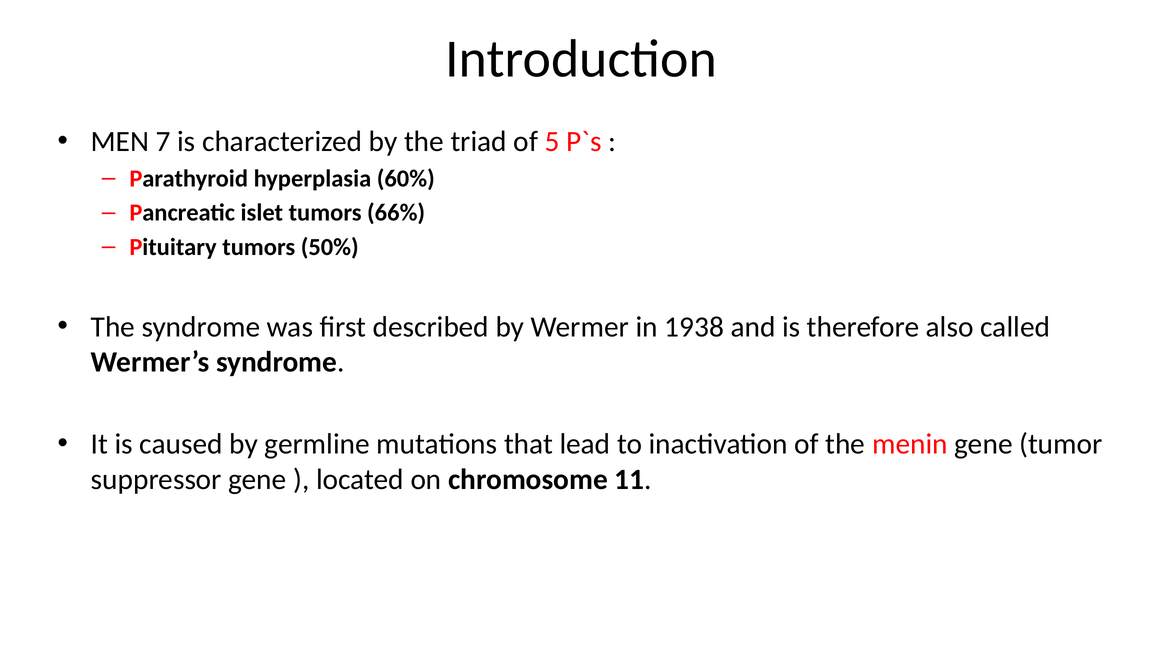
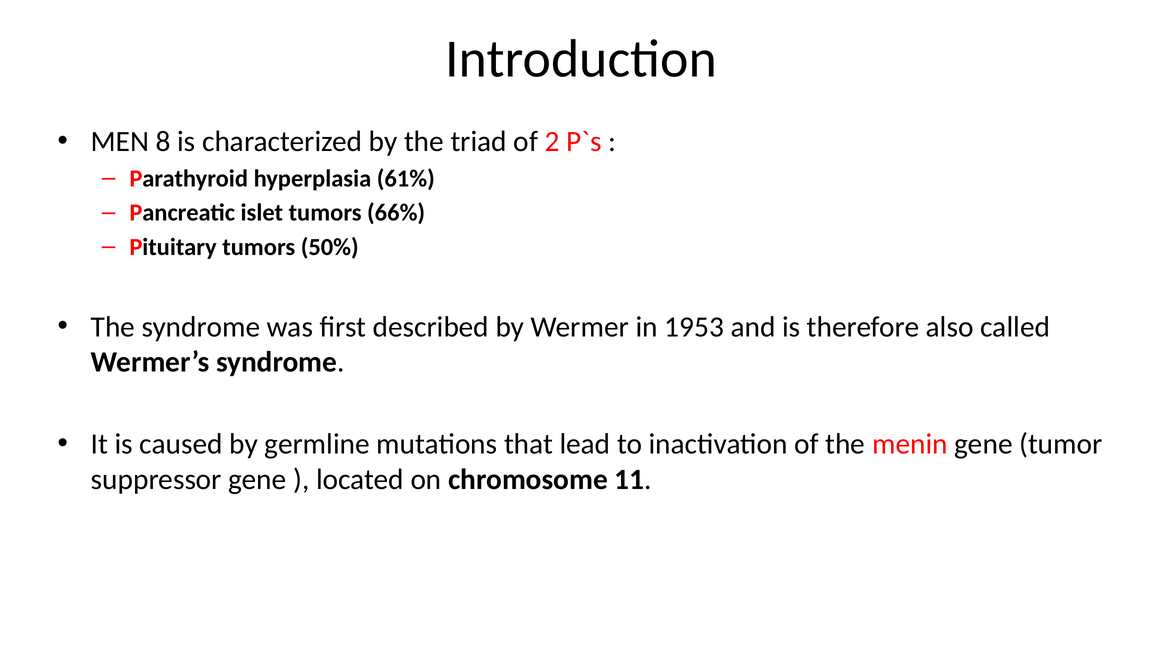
7: 7 -> 8
5: 5 -> 2
60%: 60% -> 61%
1938: 1938 -> 1953
